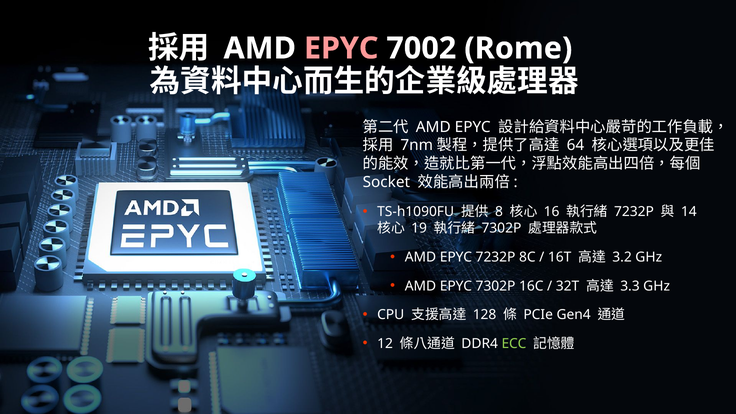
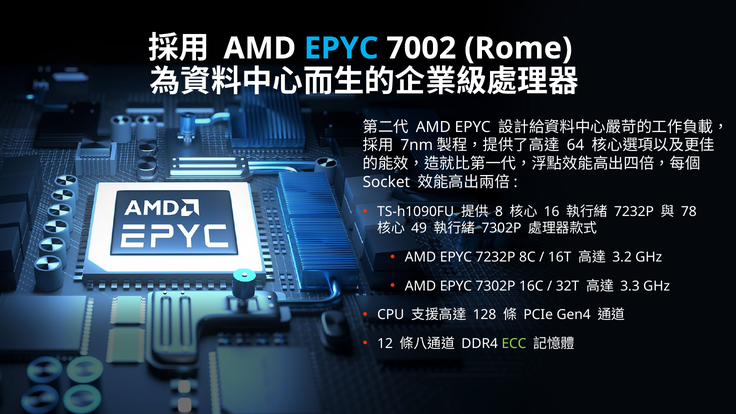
EPYC at (341, 48) colour: pink -> light blue
14: 14 -> 78
19: 19 -> 49
